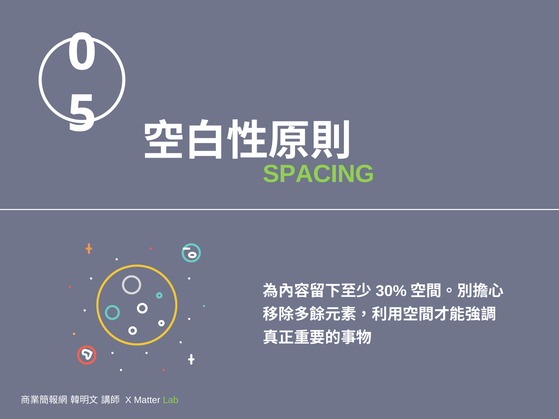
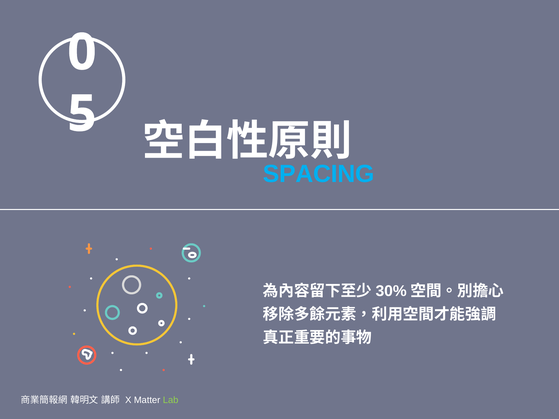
SPACING colour: light green -> light blue
